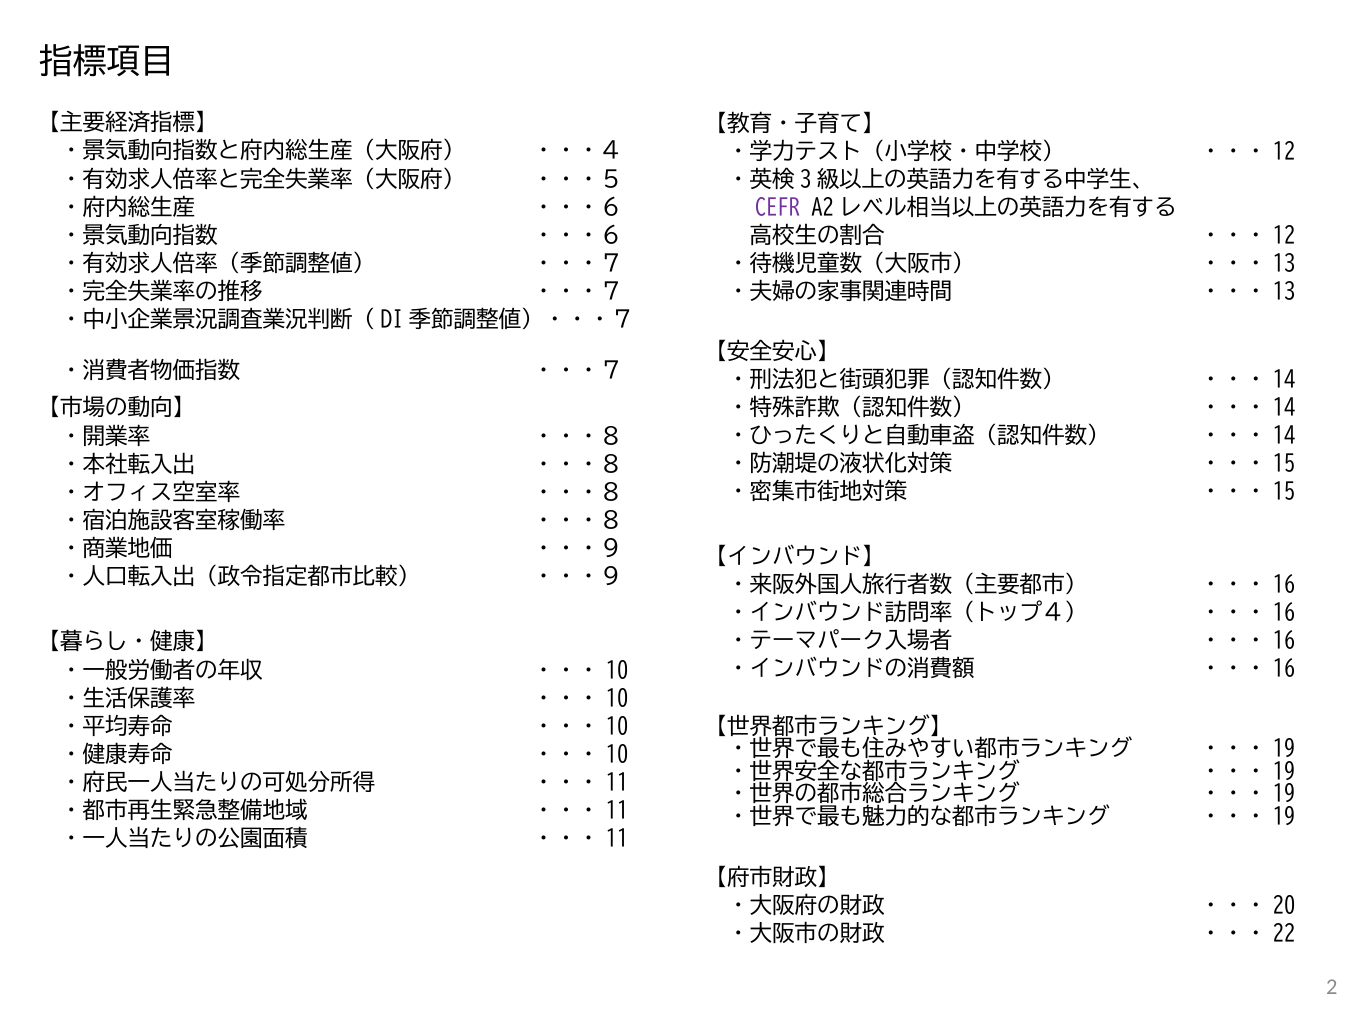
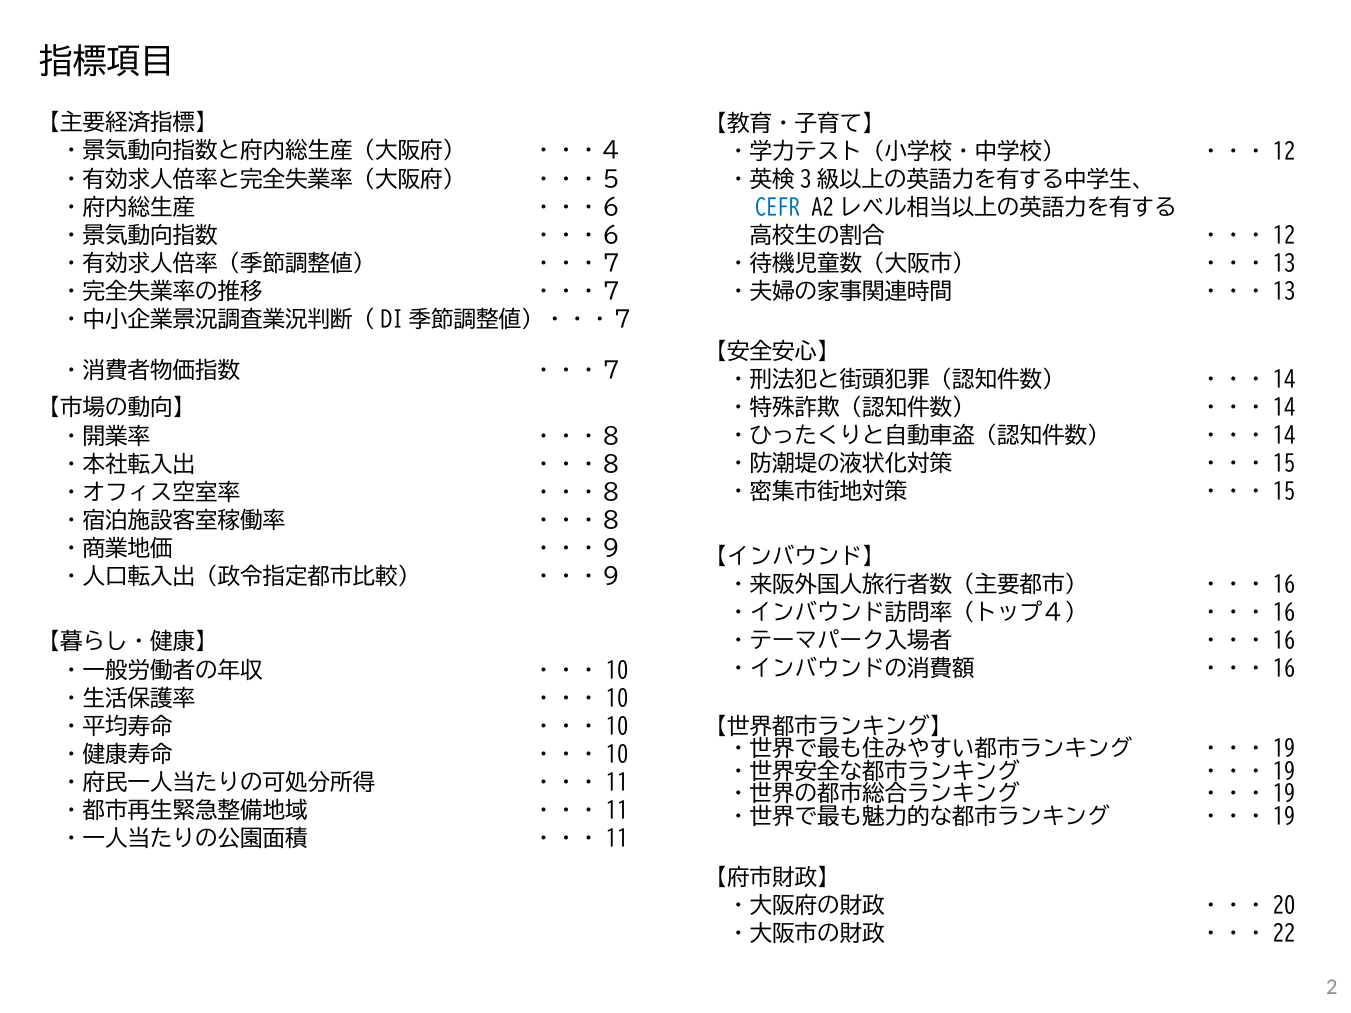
CEFR colour: purple -> blue
